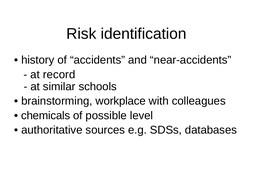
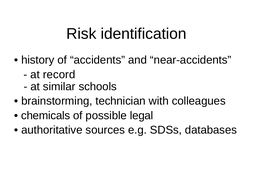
workplace: workplace -> technician
level: level -> legal
